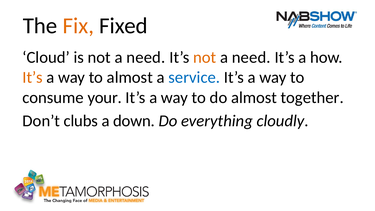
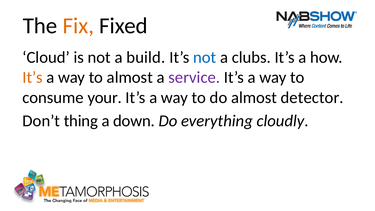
is not a need: need -> build
not at (205, 57) colour: orange -> blue
need at (251, 57): need -> clubs
service colour: blue -> purple
together: together -> detector
clubs: clubs -> thing
